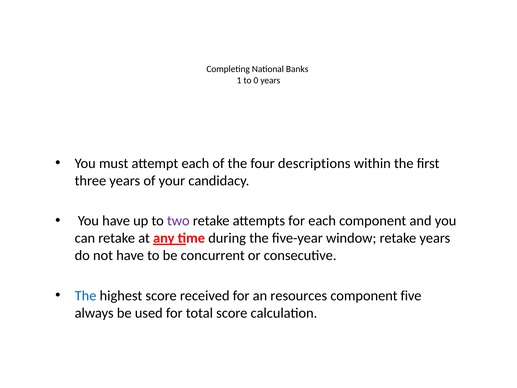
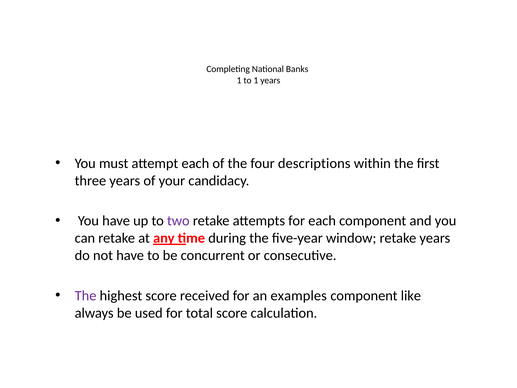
to 0: 0 -> 1
The at (86, 296) colour: blue -> purple
resources: resources -> examples
five: five -> like
